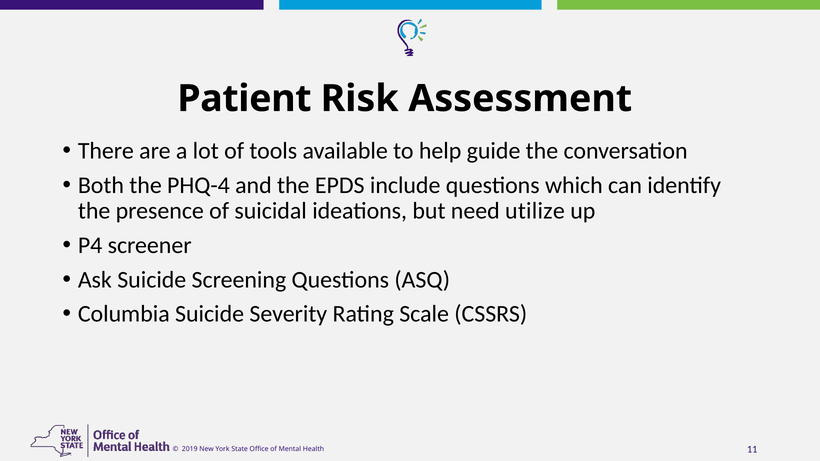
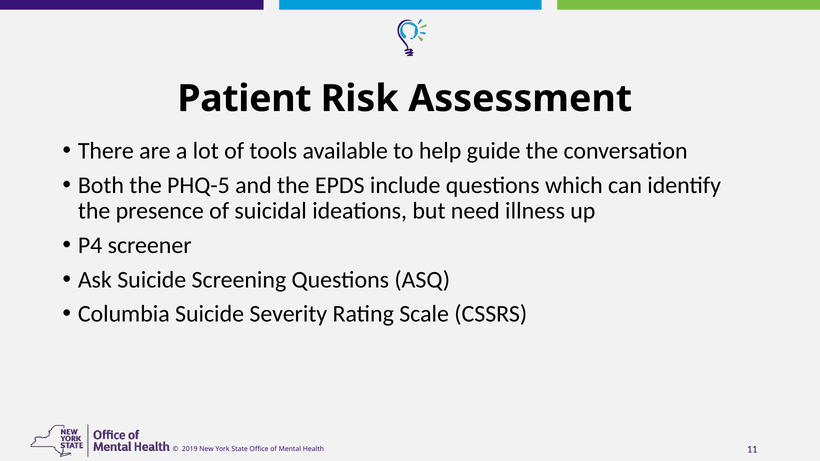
PHQ-4: PHQ-4 -> PHQ-5
utilize: utilize -> illness
